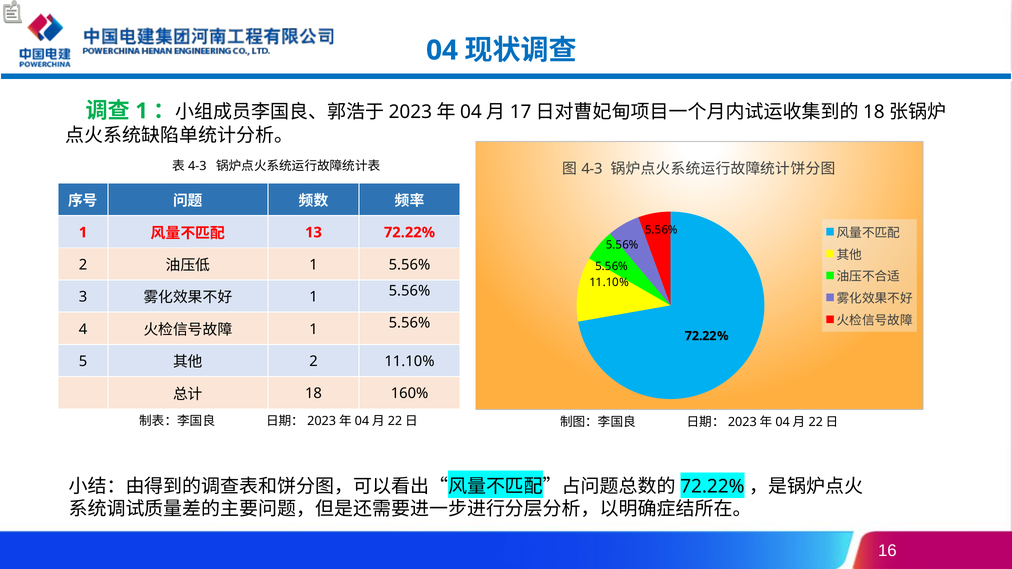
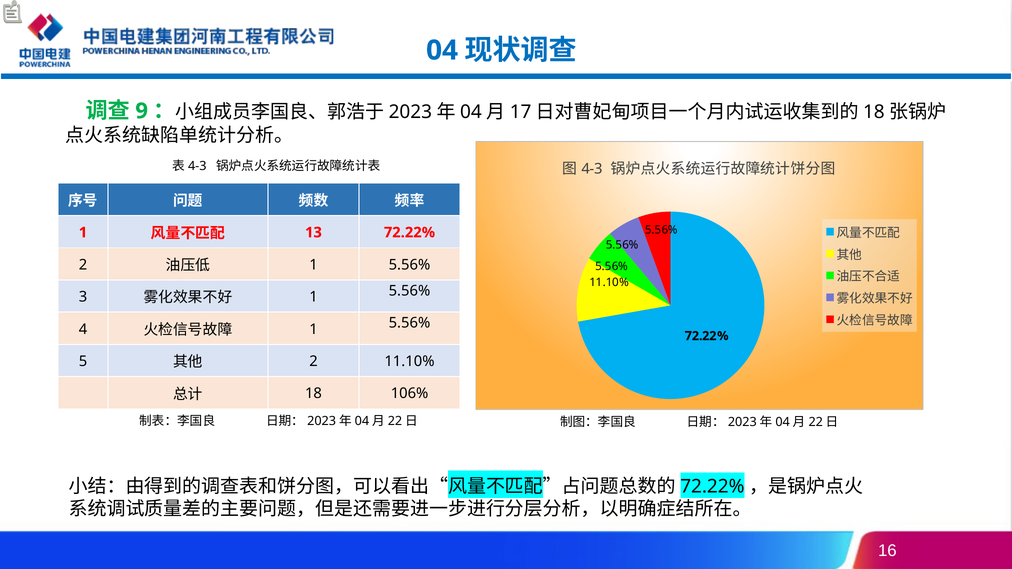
1 at (142, 111): 1 -> 9
160%: 160% -> 106%
